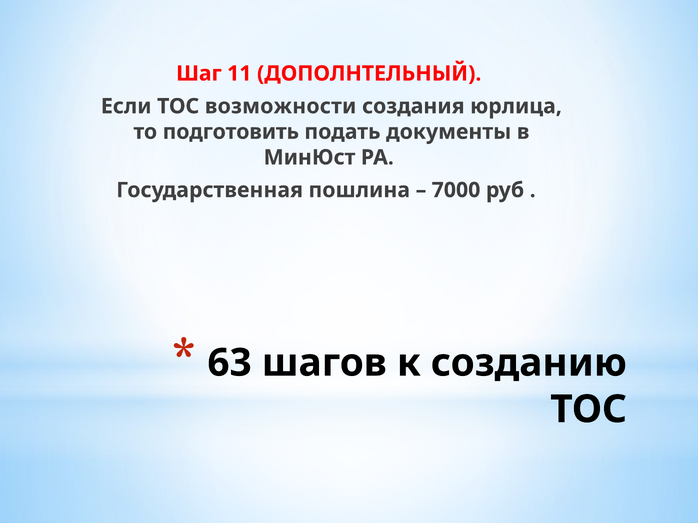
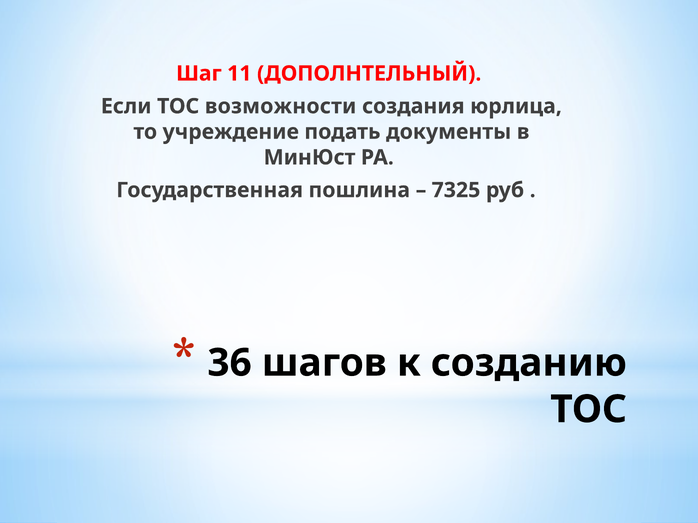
подготовить: подготовить -> учреждение
7000: 7000 -> 7325
63: 63 -> 36
